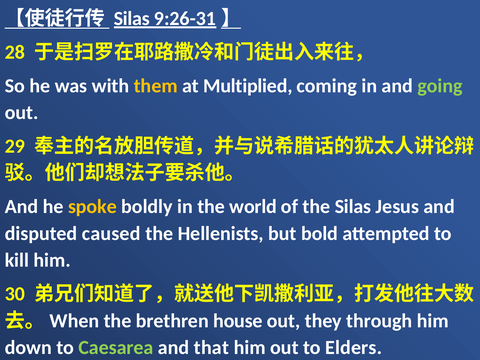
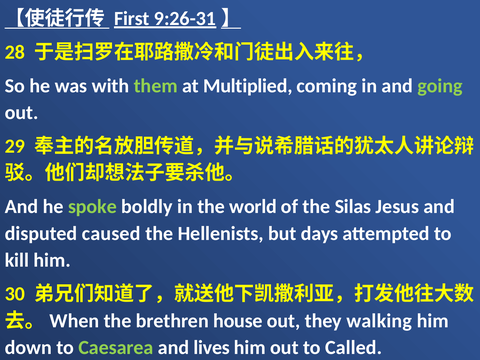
Silas at (132, 19): Silas -> First
them colour: yellow -> light green
spoke colour: yellow -> light green
bold: bold -> days
through: through -> walking
that: that -> lives
Elders: Elders -> Called
